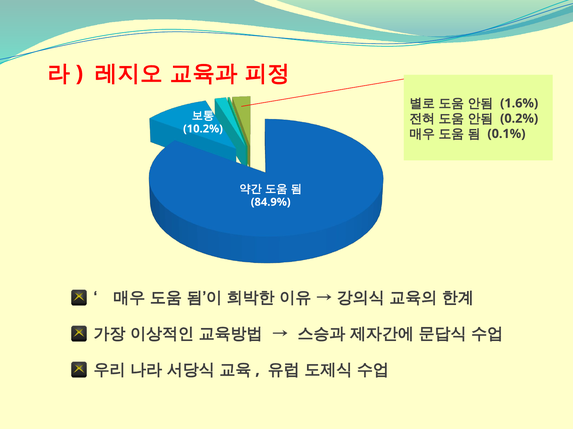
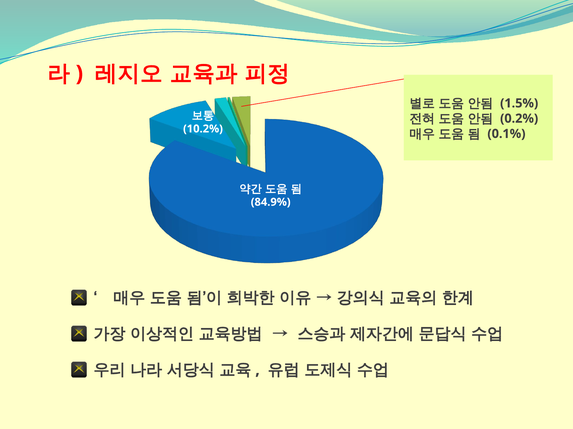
1.6%: 1.6% -> 1.5%
